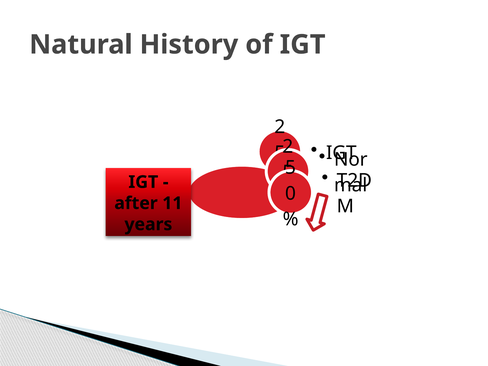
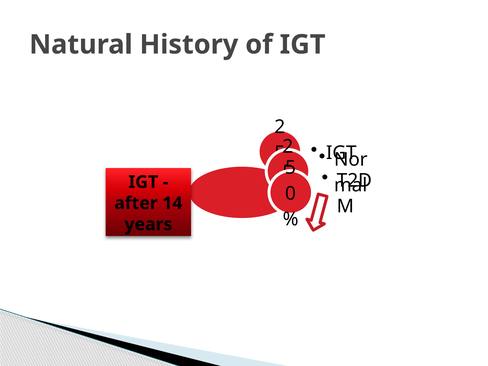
11: 11 -> 14
